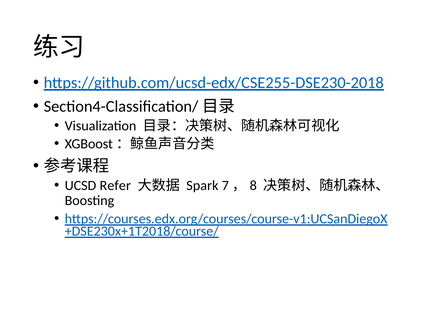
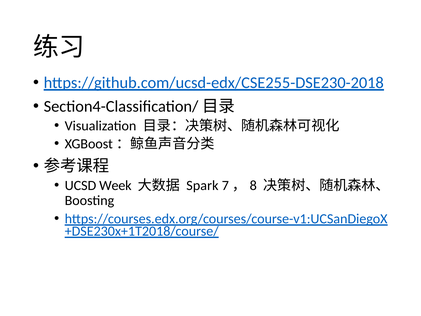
Refer: Refer -> Week
